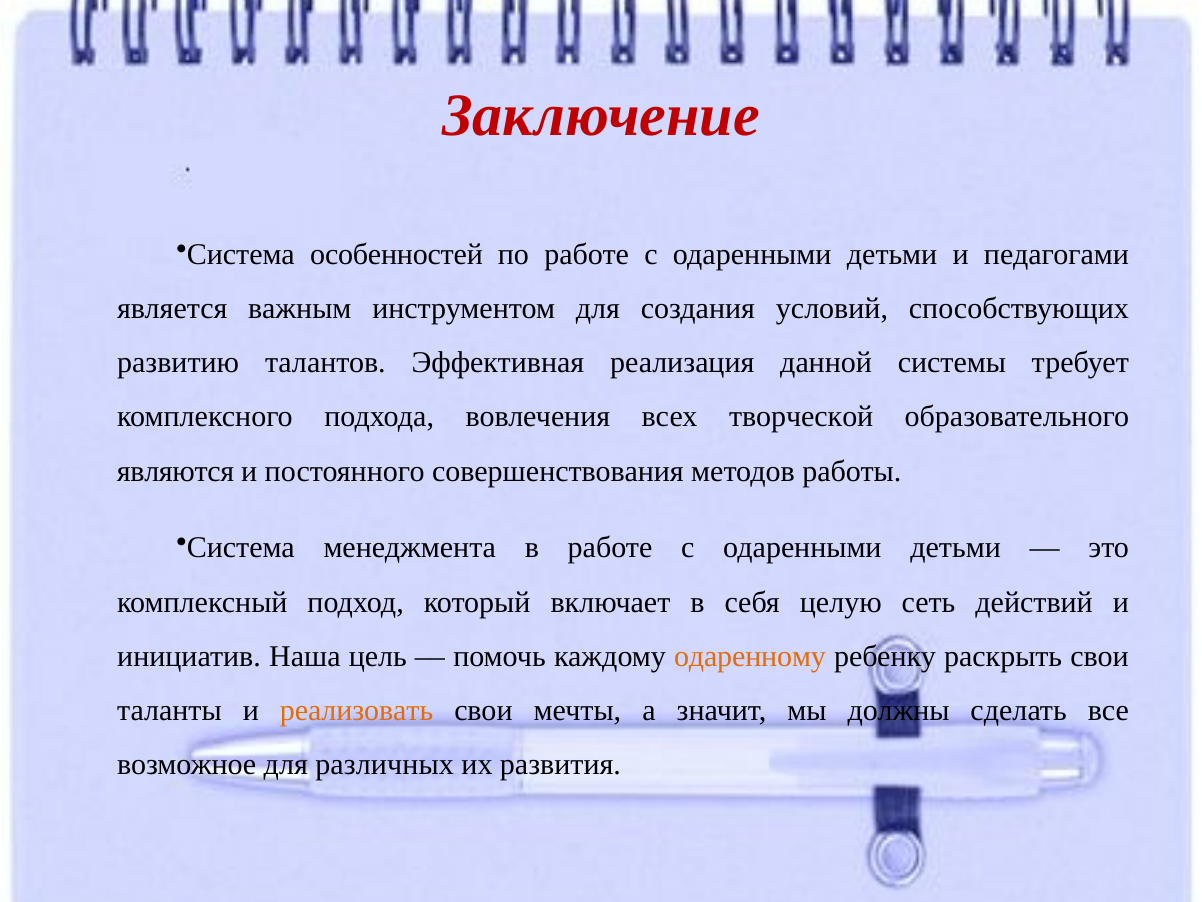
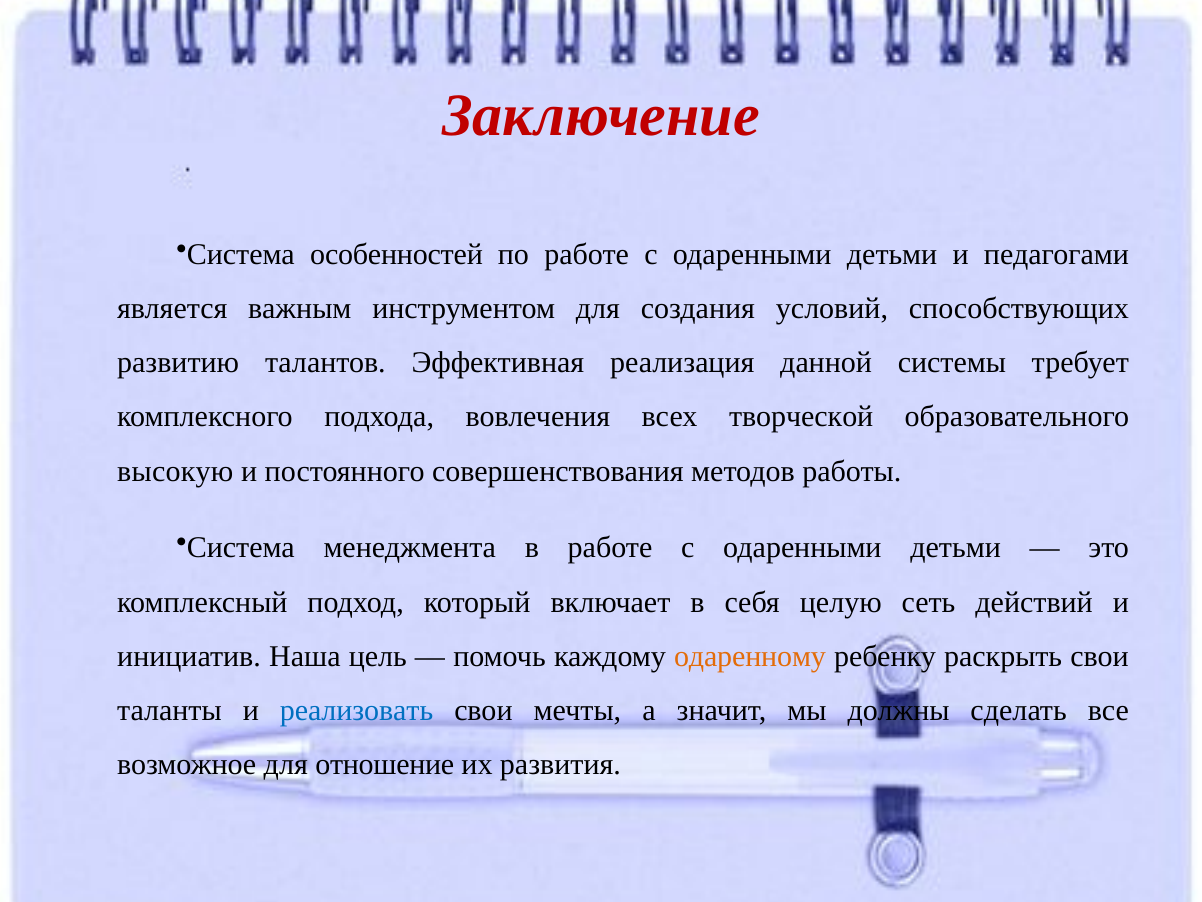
являются: являются -> высокую
реализовать colour: orange -> blue
различных: различных -> отношение
